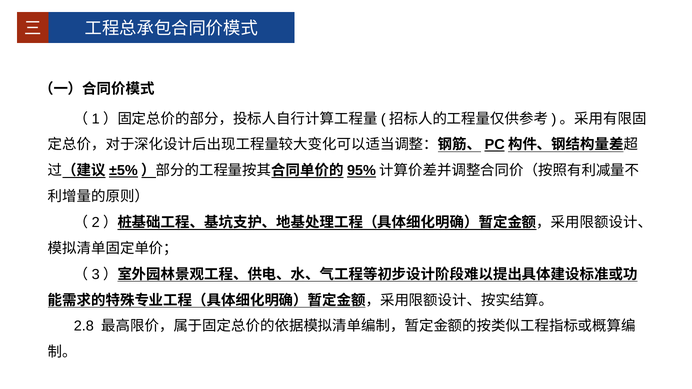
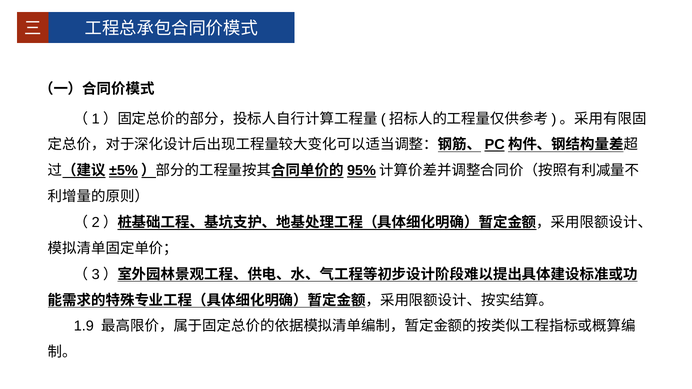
2.8: 2.8 -> 1.9
